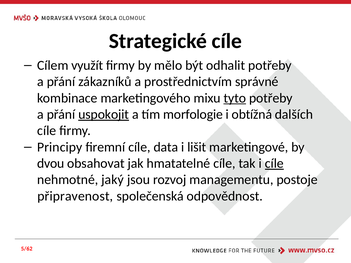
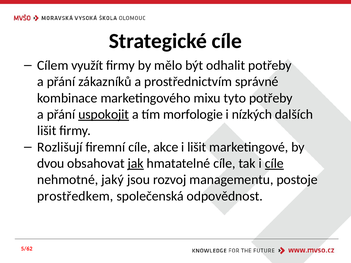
tyto underline: present -> none
obtížná: obtížná -> nízkých
cíle at (47, 131): cíle -> lišit
Principy: Principy -> Rozlišují
data: data -> akce
jak underline: none -> present
připravenost: připravenost -> prostředkem
